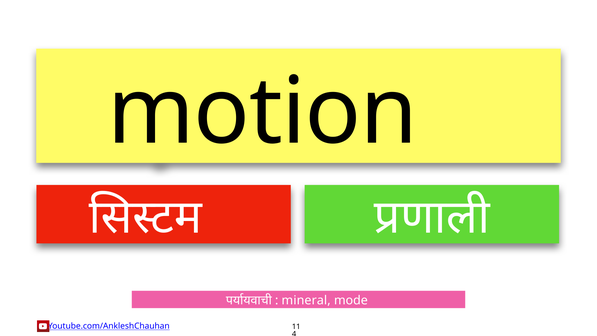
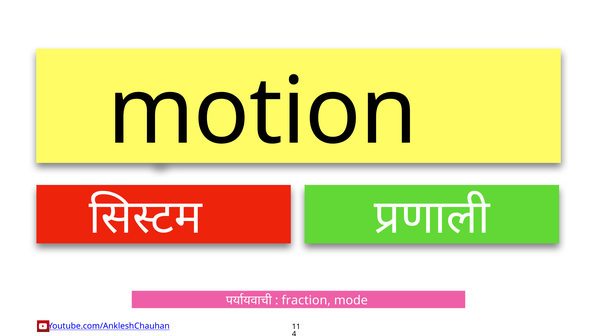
mineral: mineral -> fraction
